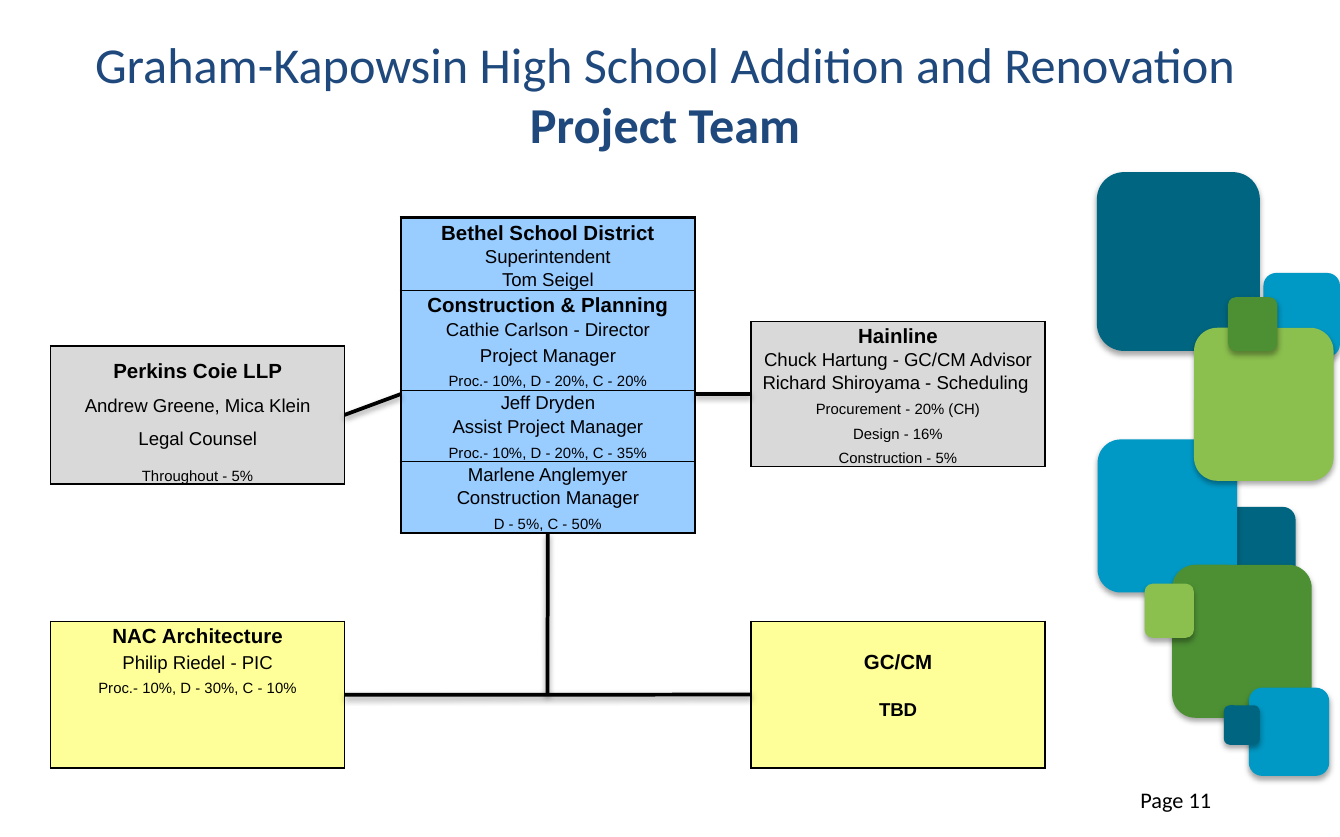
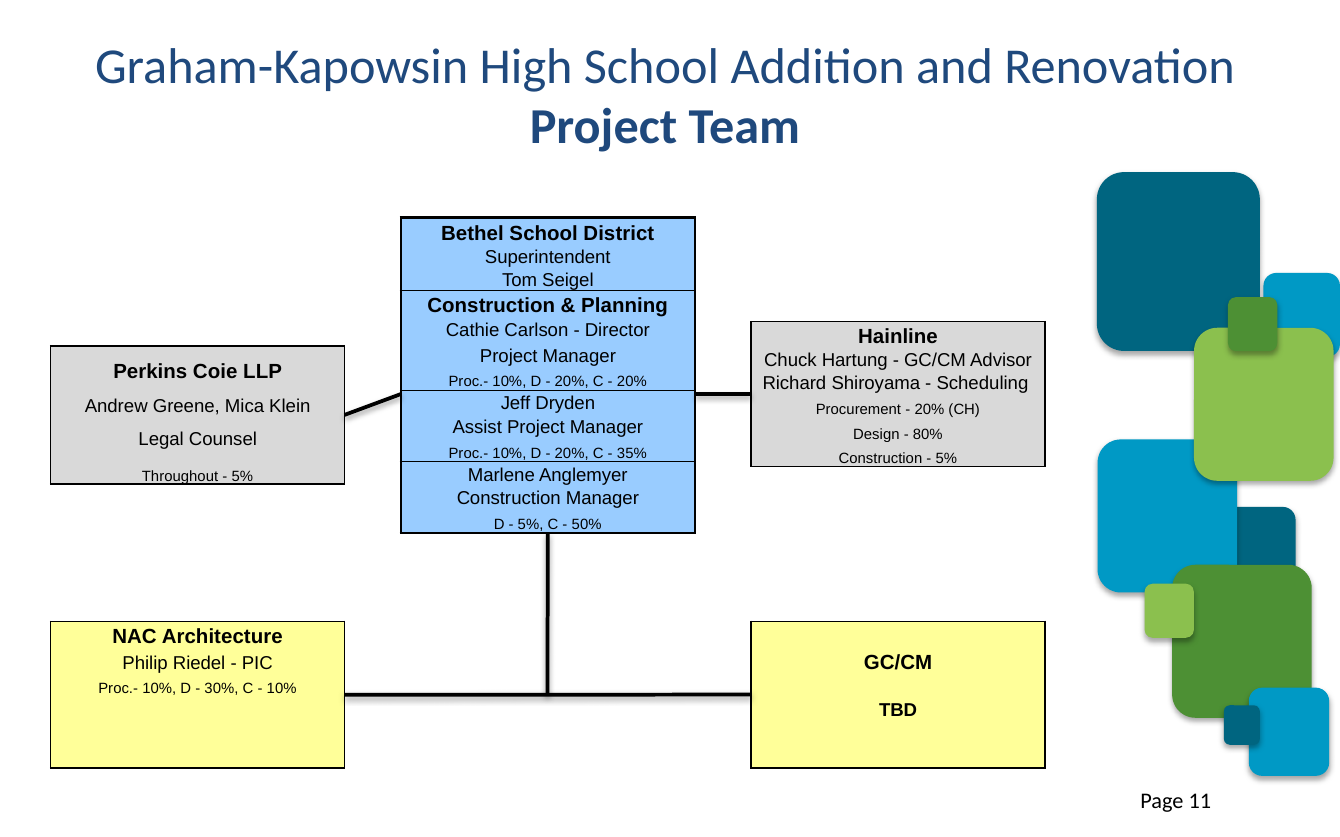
16%: 16% -> 80%
